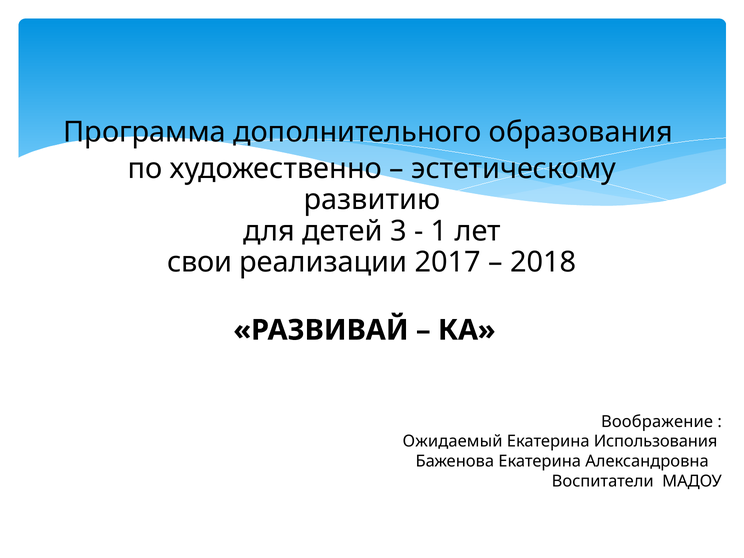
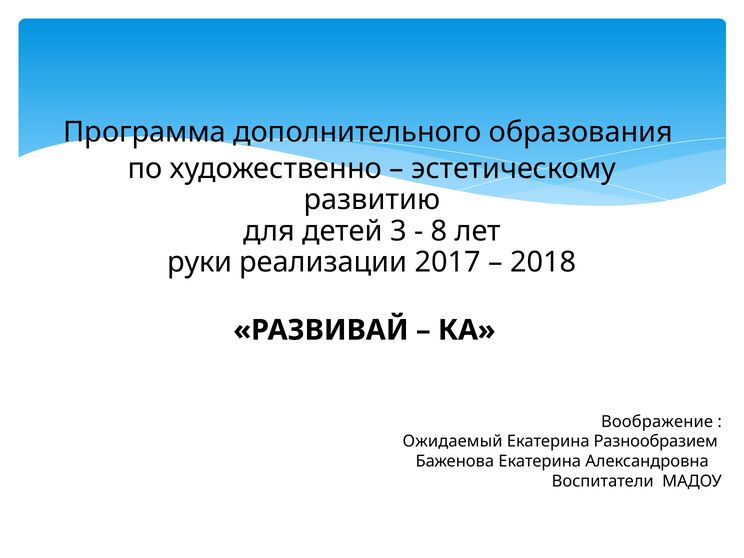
1: 1 -> 8
свои: свои -> руки
Использования: Использования -> Разнообразием
